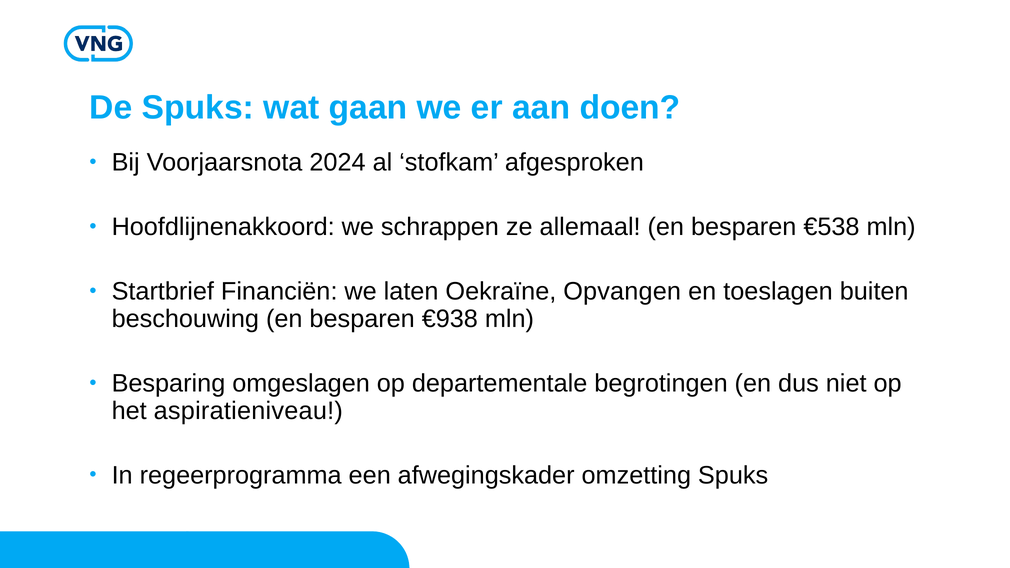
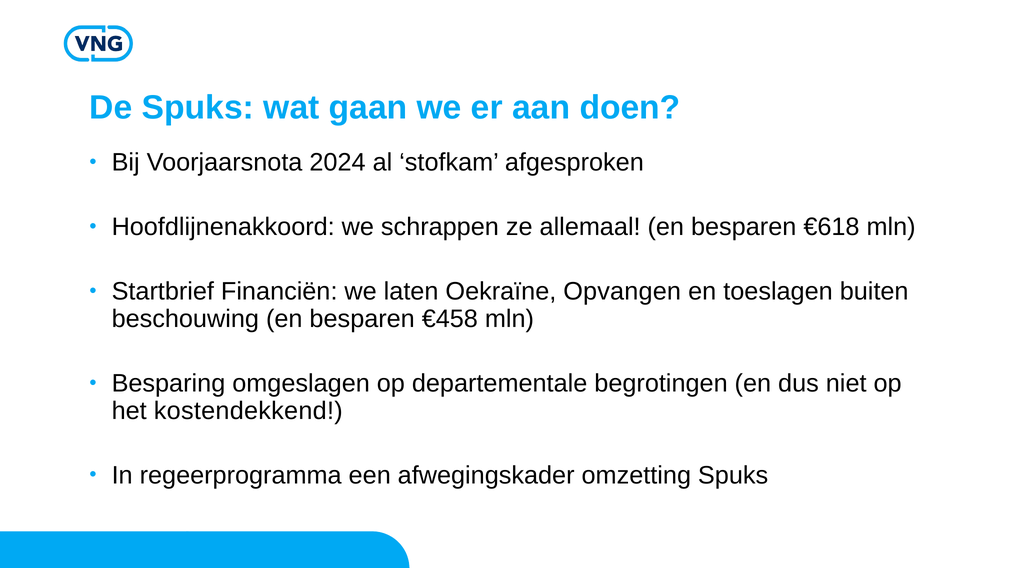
€538: €538 -> €618
€938: €938 -> €458
aspiratieniveau: aspiratieniveau -> kostendekkend
